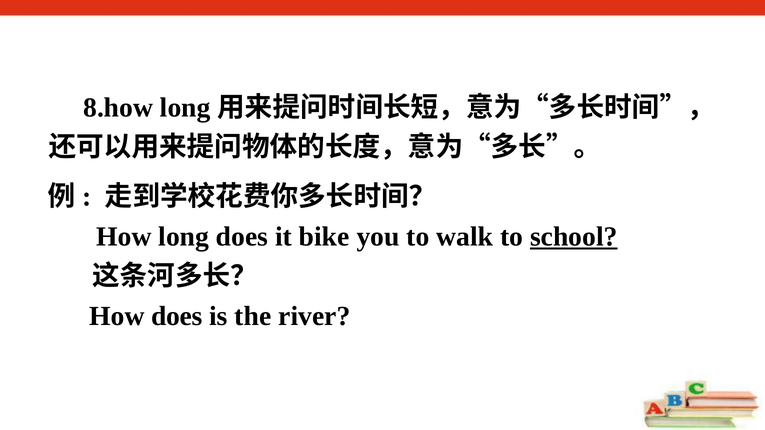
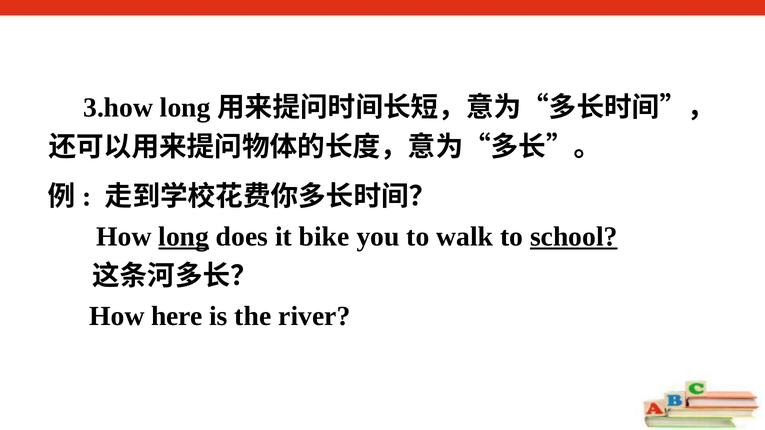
8.how: 8.how -> 3.how
long underline: none -> present
How does: does -> here
